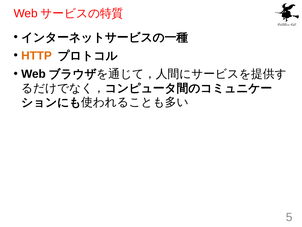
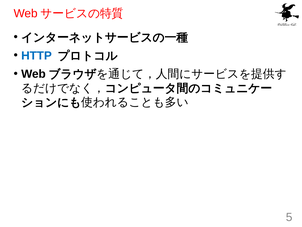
HTTP colour: orange -> blue
